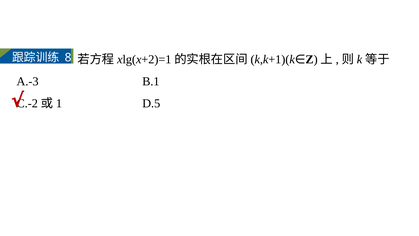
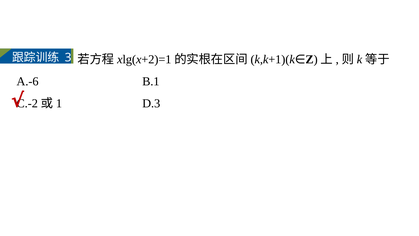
8: 8 -> 3
A.-3: A.-3 -> A.-6
D.5: D.5 -> D.3
